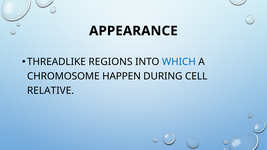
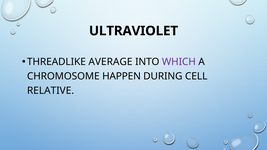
APPEARANCE: APPEARANCE -> ULTRAVIOLET
REGIONS: REGIONS -> AVERAGE
WHICH colour: blue -> purple
